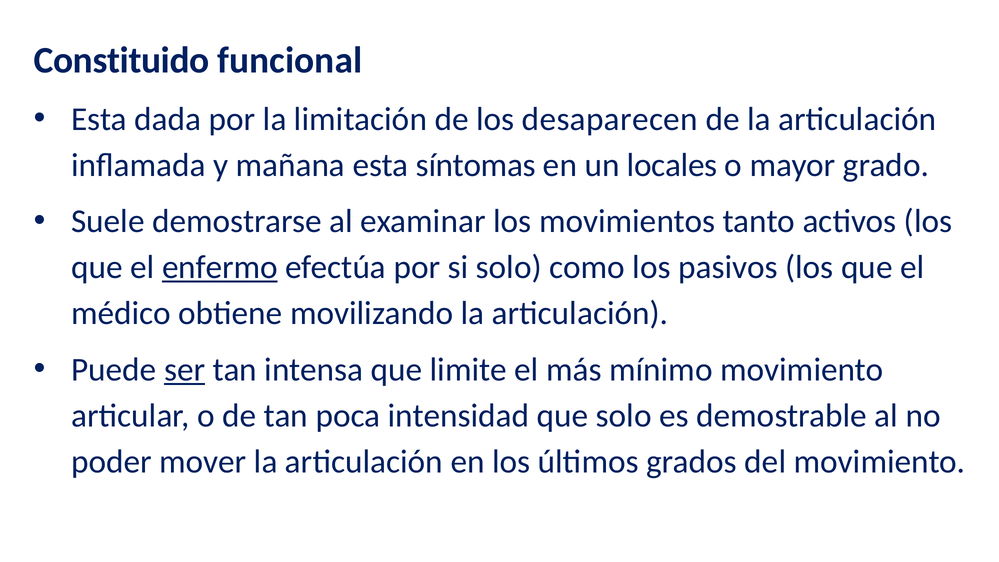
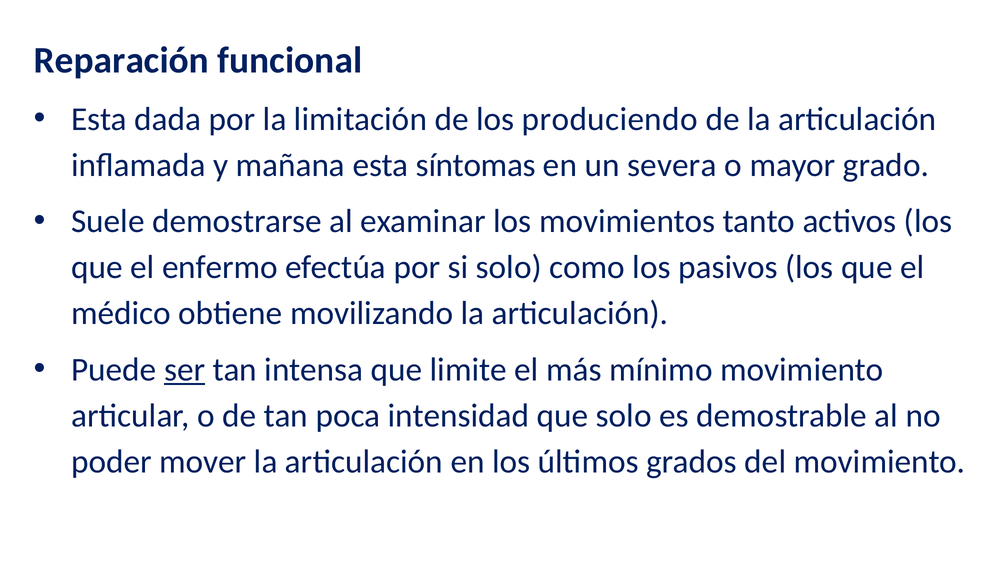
Constituido: Constituido -> Reparación
desaparecen: desaparecen -> produciendo
locales: locales -> severa
enfermo underline: present -> none
